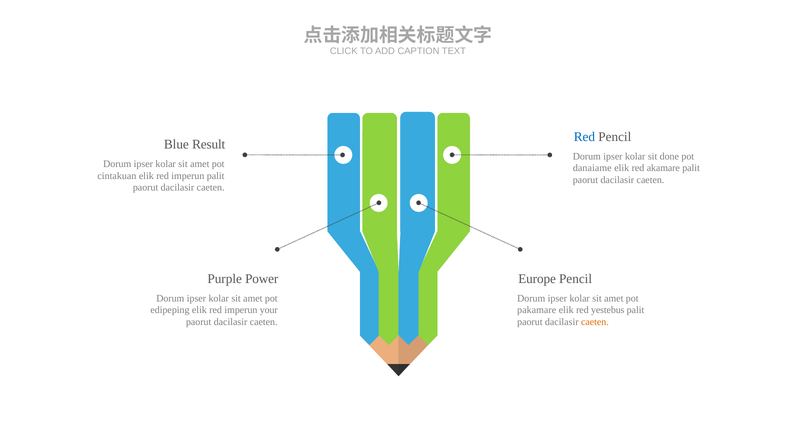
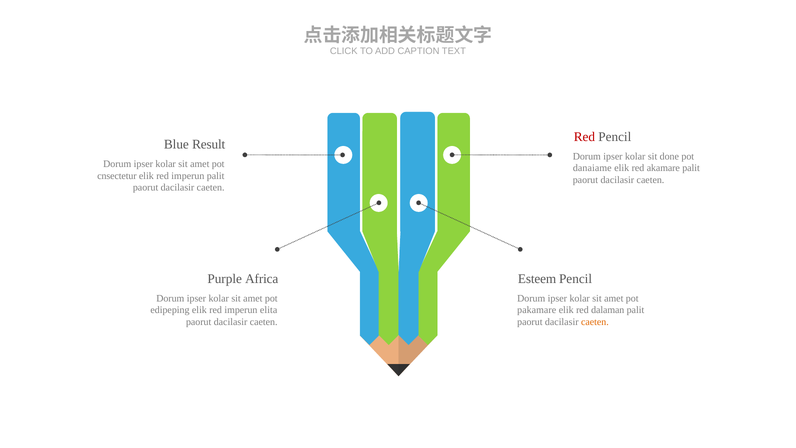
Red at (584, 137) colour: blue -> red
cintakuan: cintakuan -> cnsectetur
Power: Power -> Africa
Europe: Europe -> Esteem
your: your -> elita
yestebus: yestebus -> dalaman
